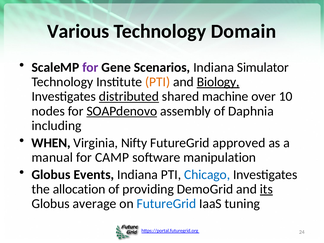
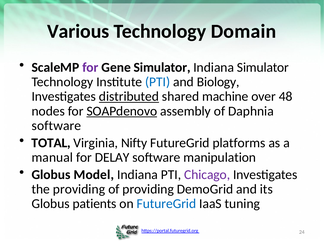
Gene Scenarios: Scenarios -> Simulator
PTI at (158, 82) colour: orange -> blue
Biology underline: present -> none
10: 10 -> 48
including at (57, 126): including -> software
WHEN: WHEN -> TOTAL
approved: approved -> platforms
CAMP: CAMP -> DELAY
Events: Events -> Model
Chicago colour: blue -> purple
the allocation: allocation -> providing
its underline: present -> none
average: average -> patients
